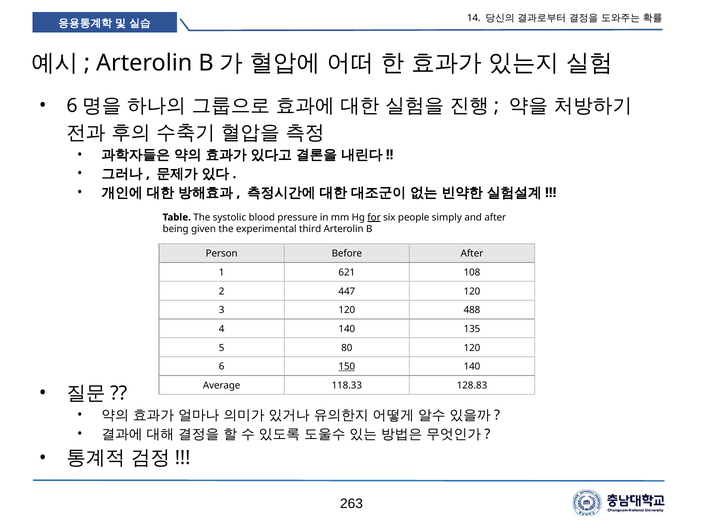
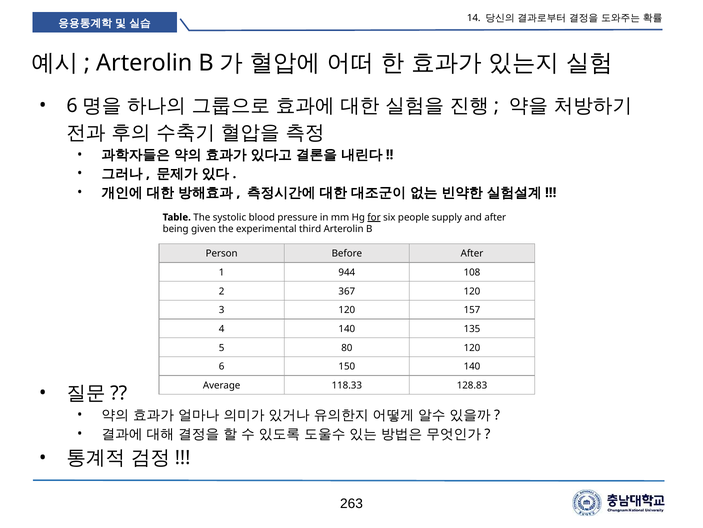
simply: simply -> supply
621: 621 -> 944
447: 447 -> 367
488: 488 -> 157
150 underline: present -> none
